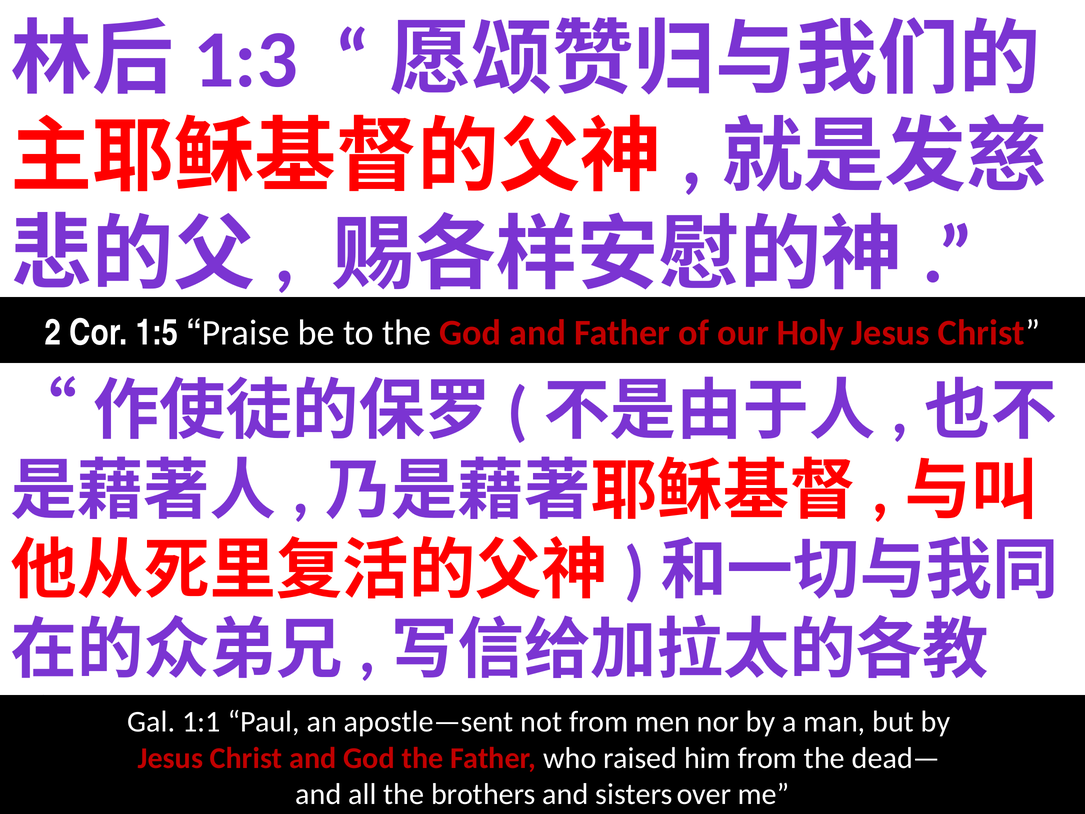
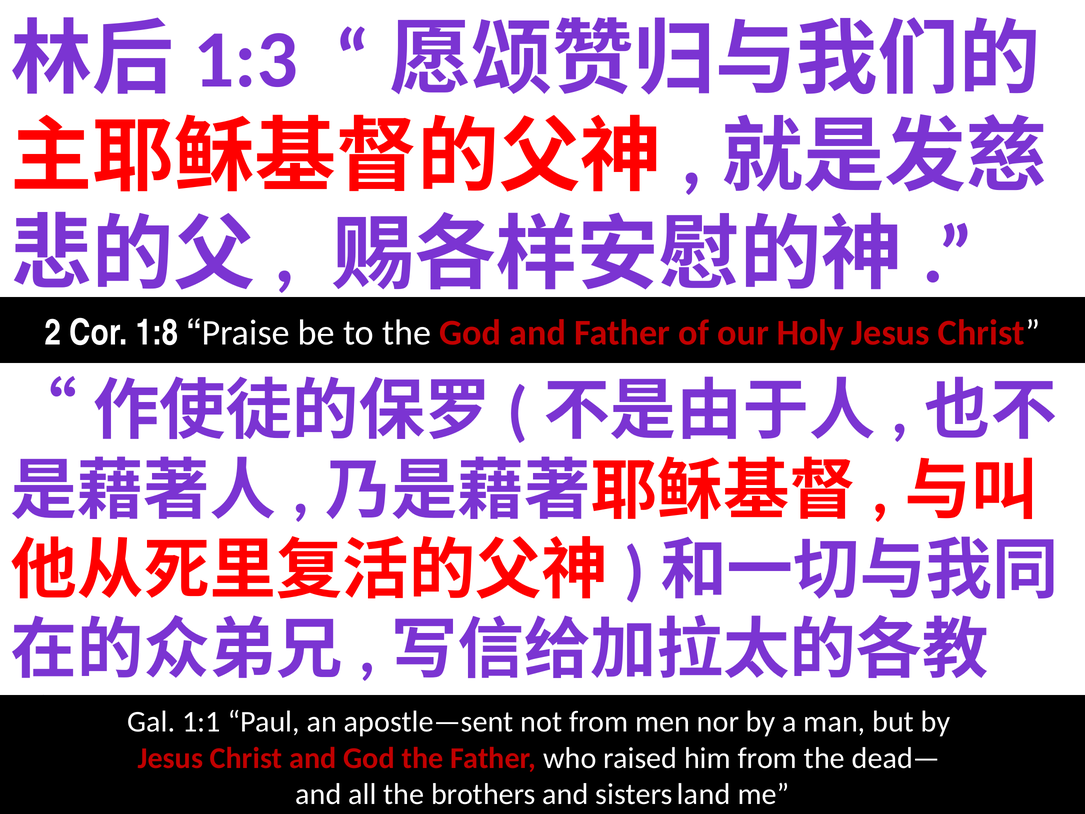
1:5: 1:5 -> 1:8
over: over -> land
